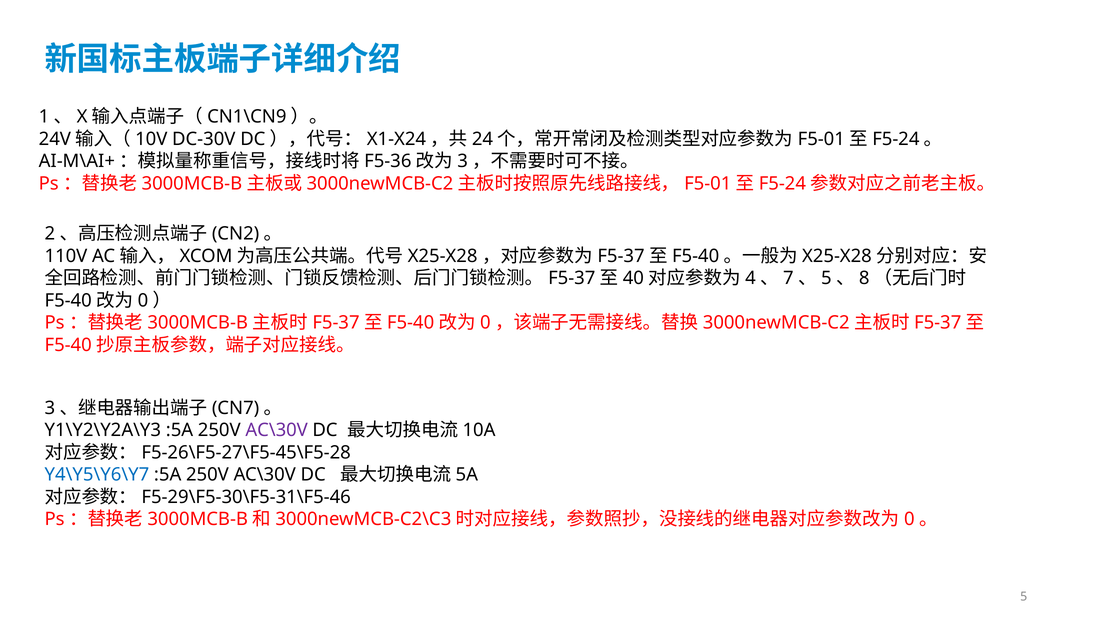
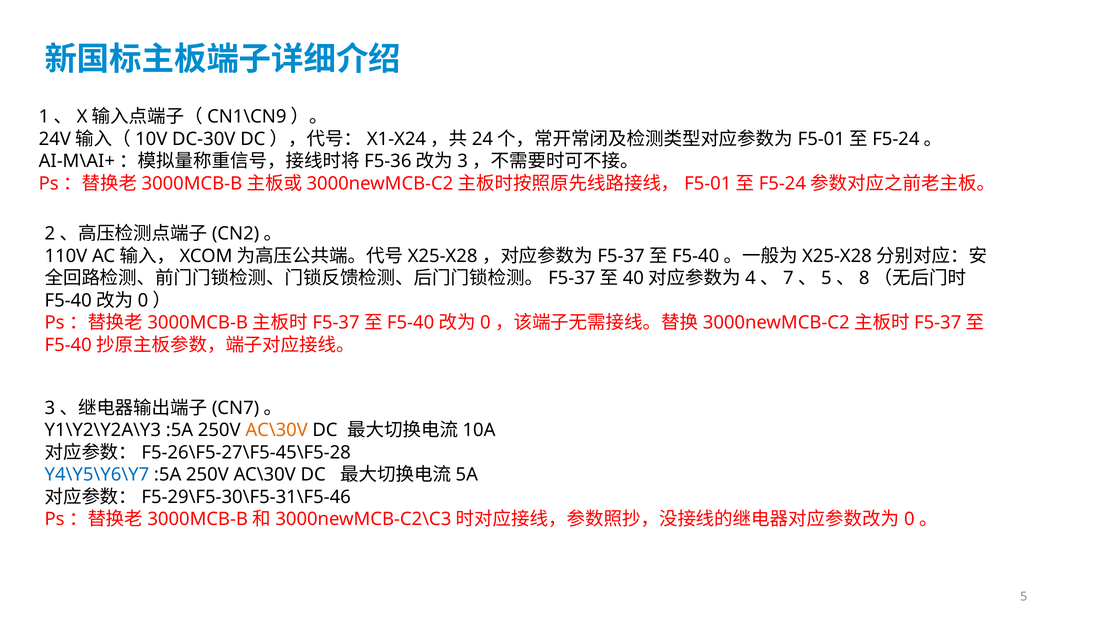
AC\30V at (277, 430) colour: purple -> orange
